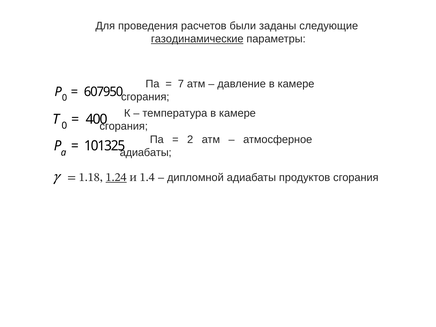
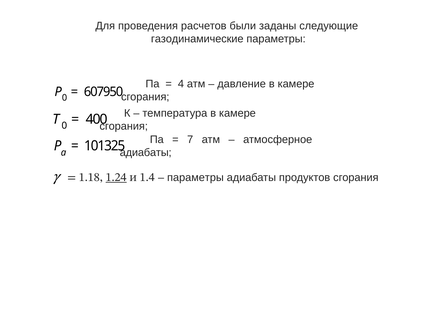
газодинамические underline: present -> none
7: 7 -> 4
2: 2 -> 7
дипломной at (195, 177): дипломной -> параметры
